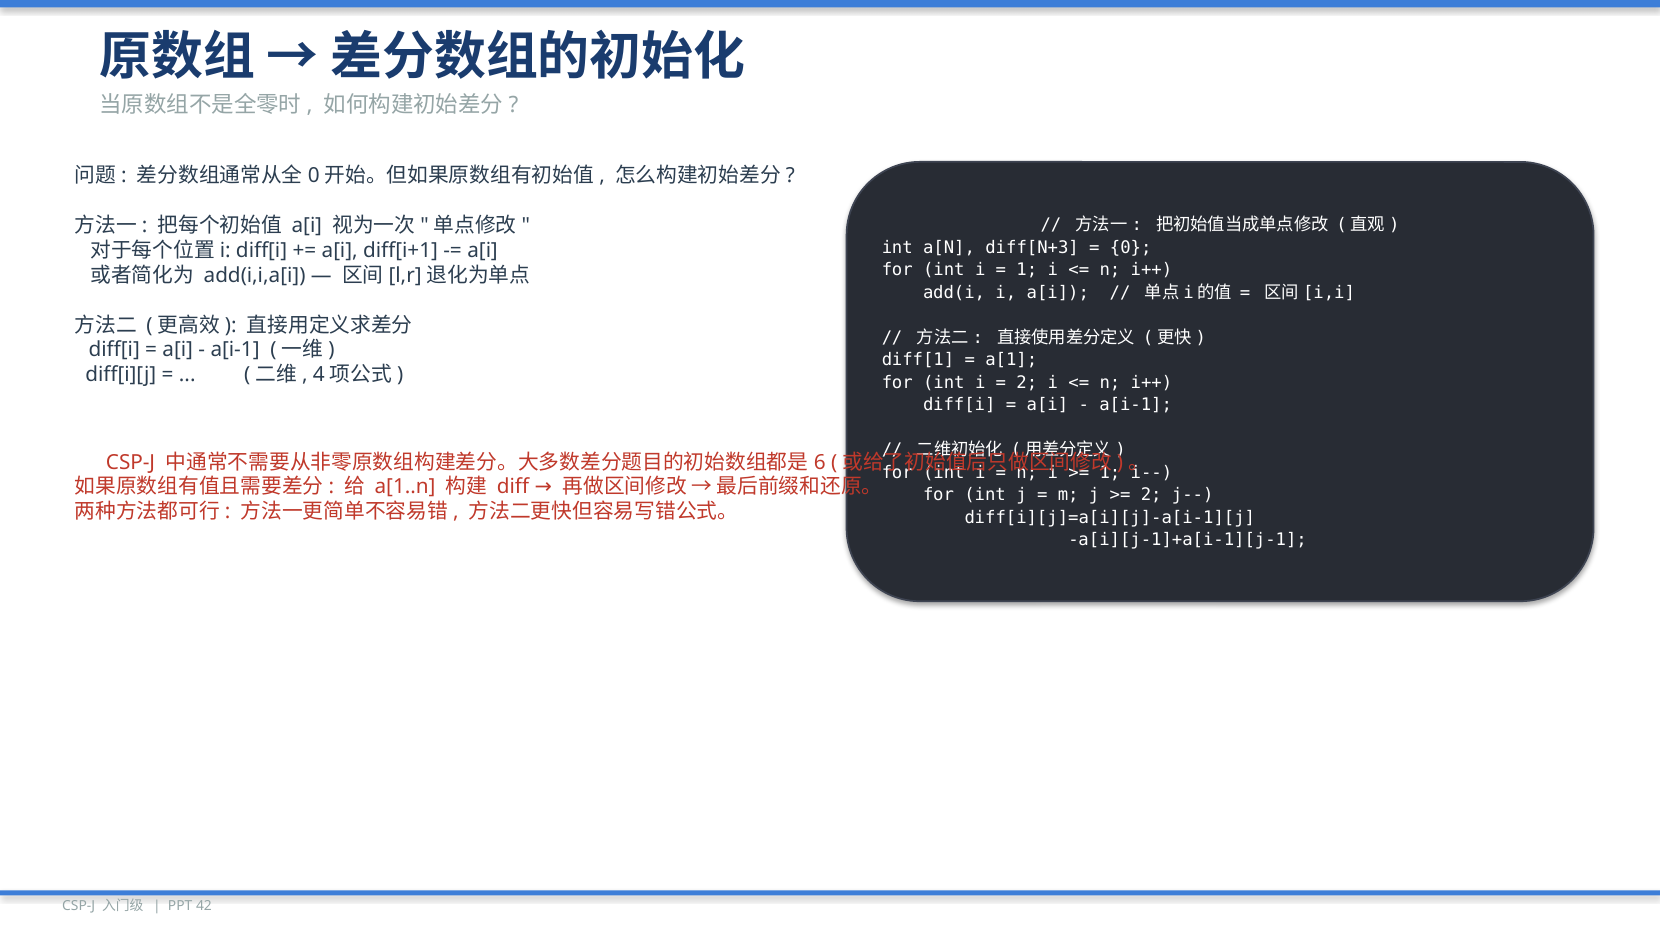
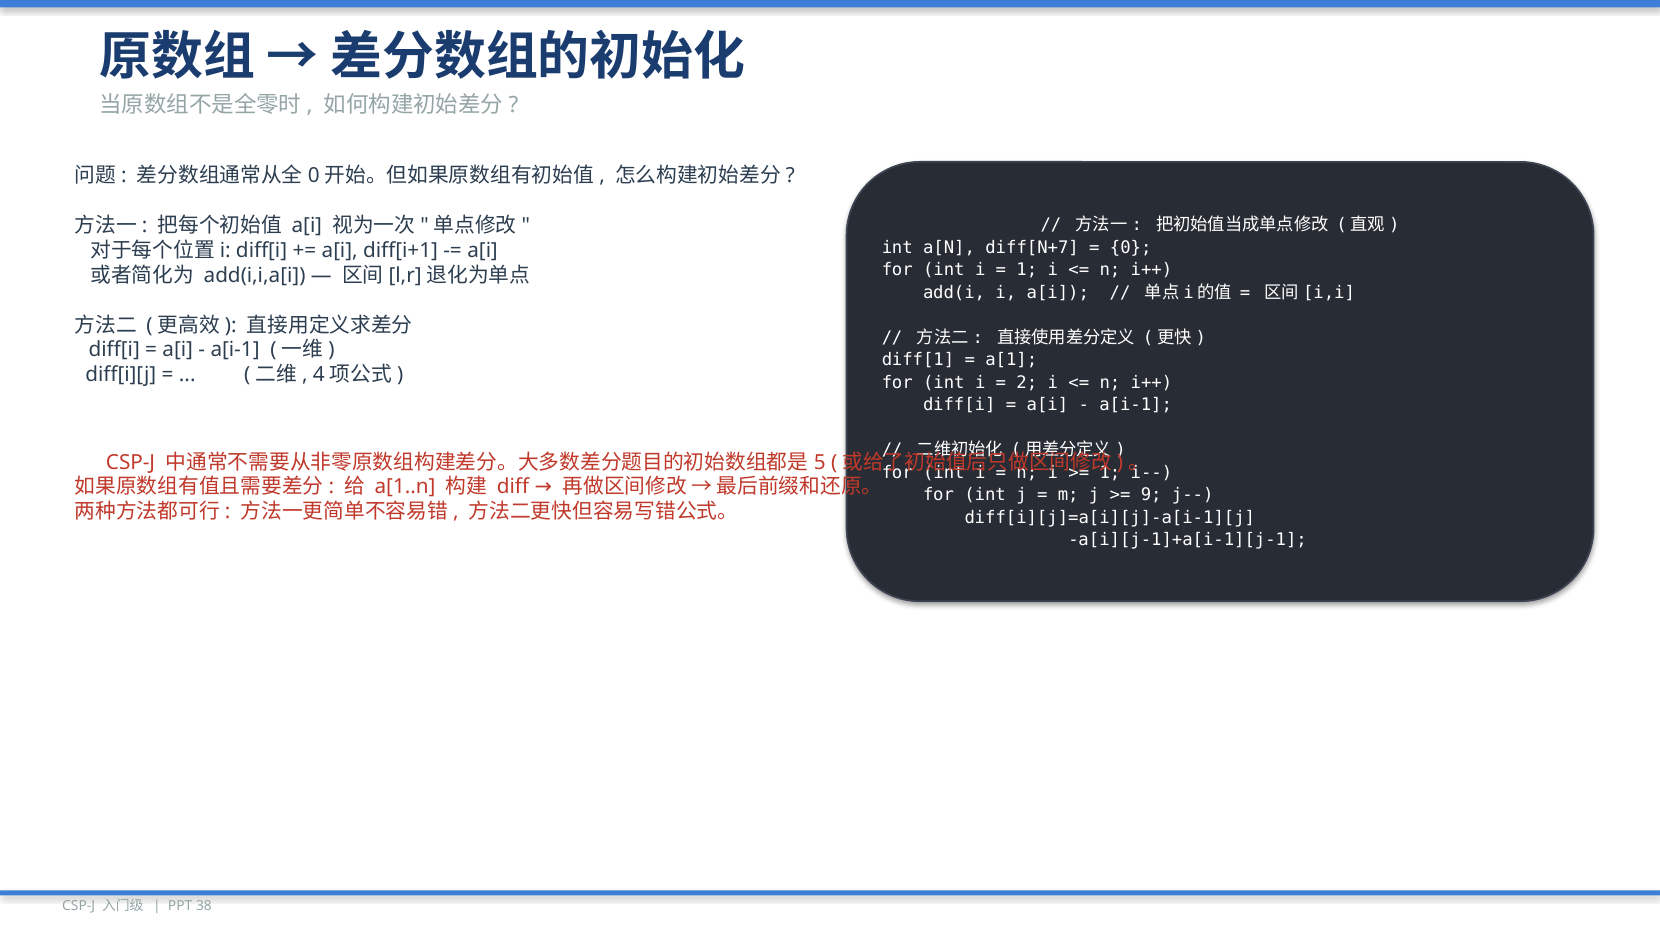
diff[N+3: diff[N+3 -> diff[N+7
6: 6 -> 5
2 at (1151, 495): 2 -> 9
42: 42 -> 38
